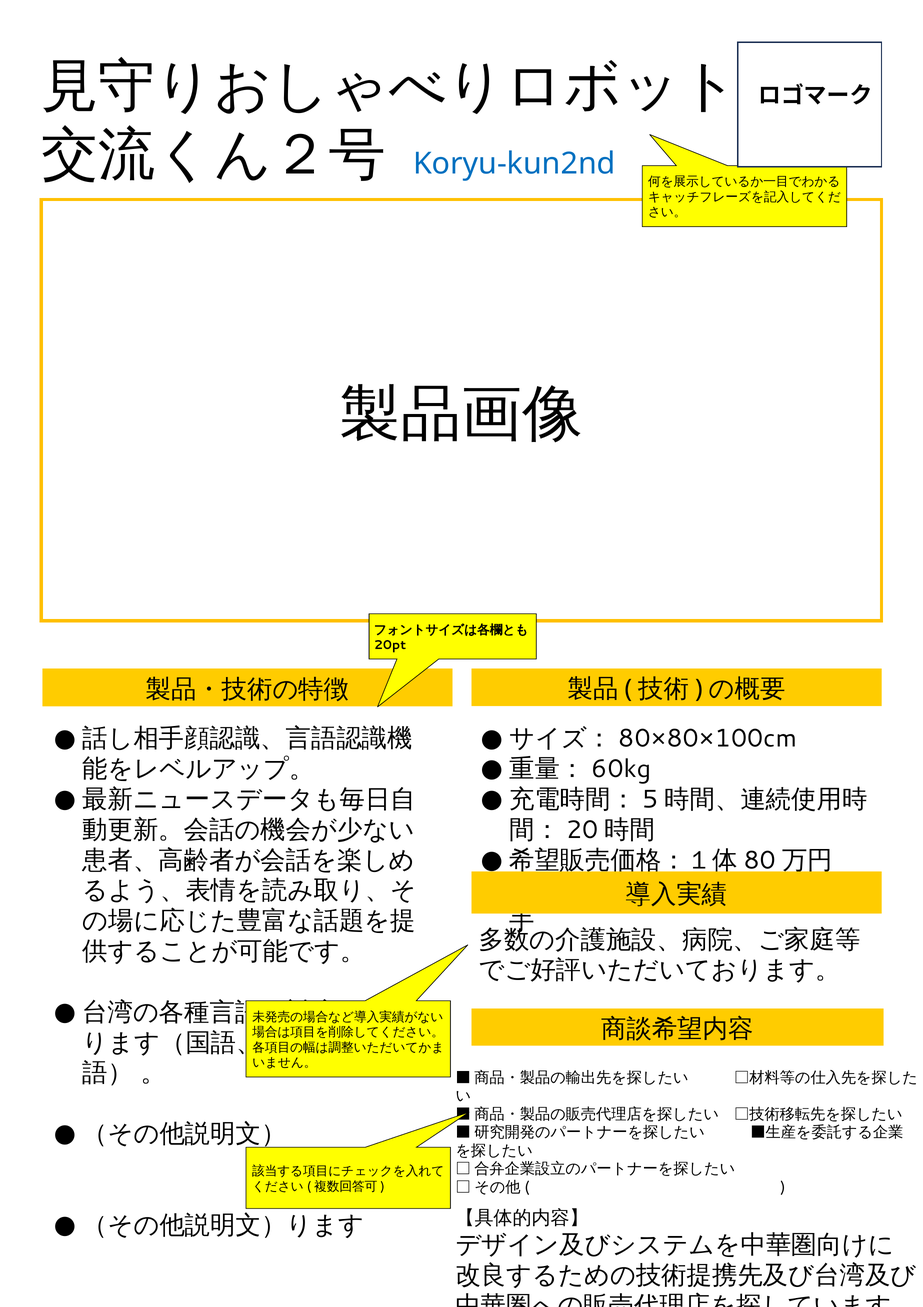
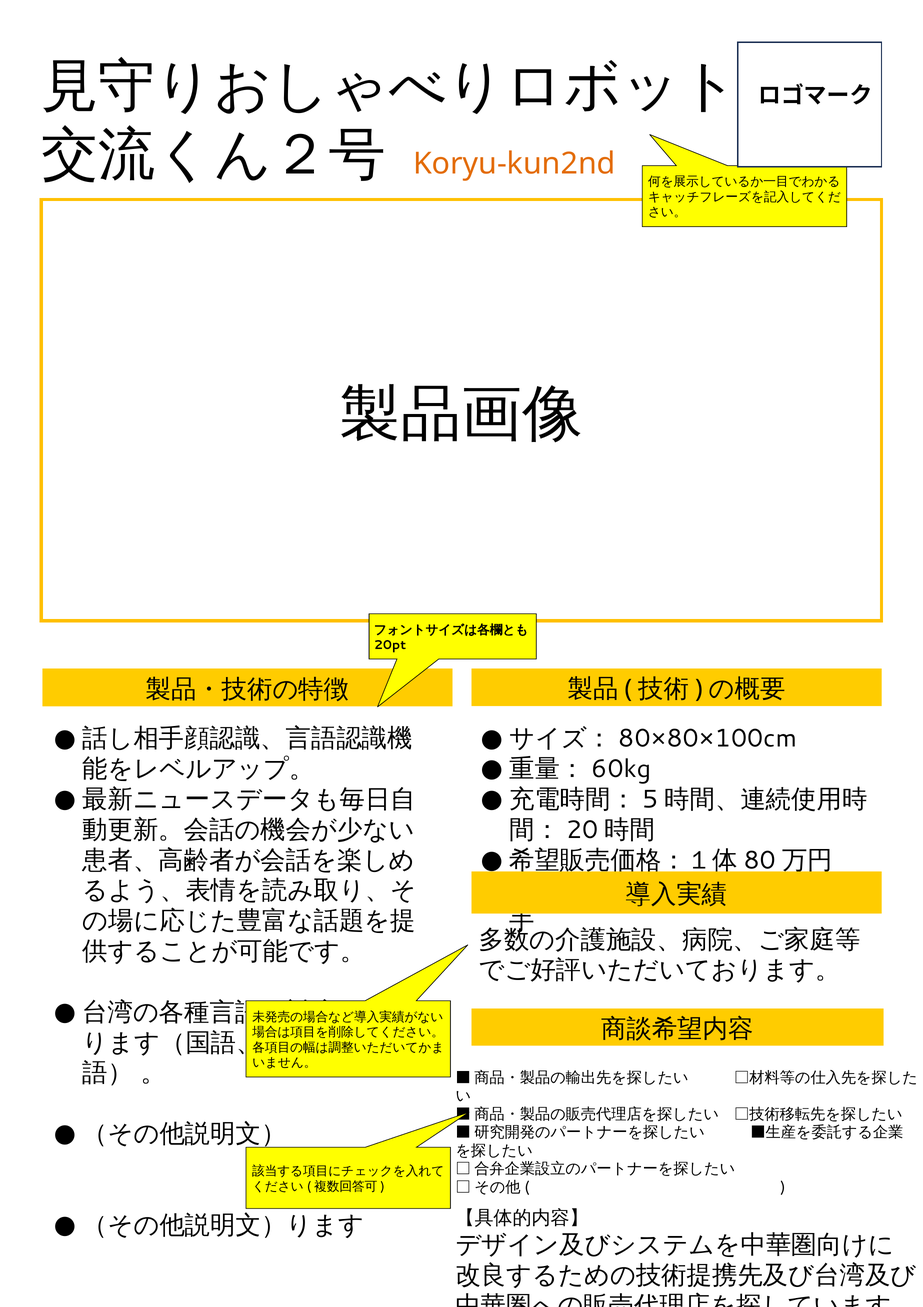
Koryu-kun2nd colour: blue -> orange
